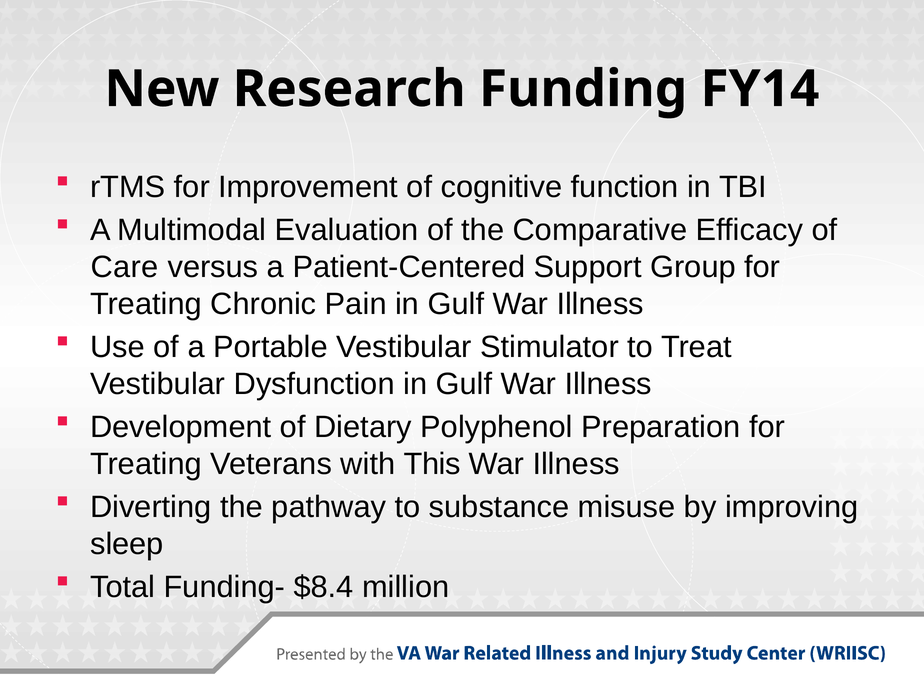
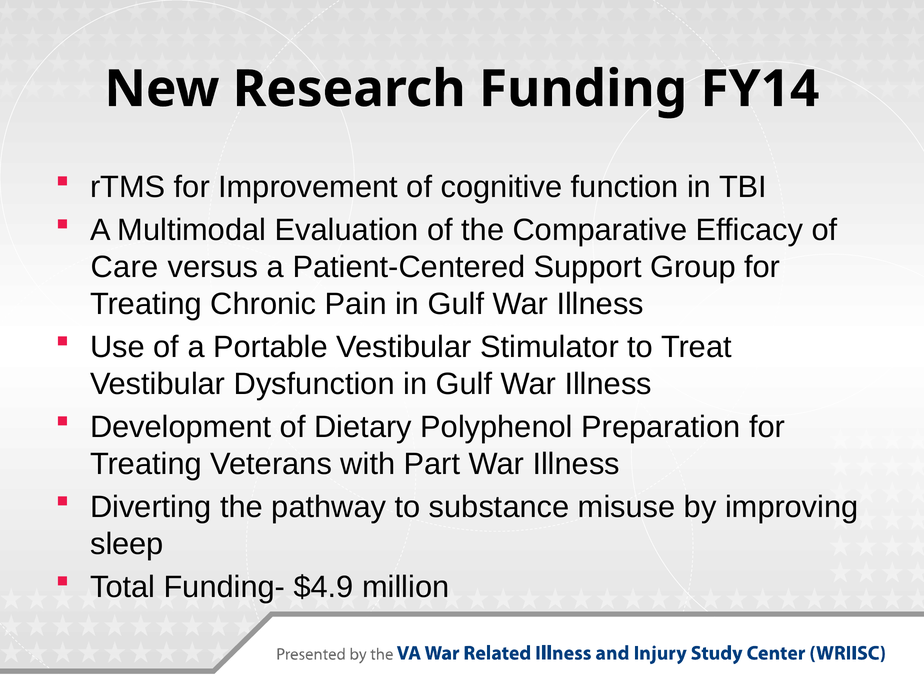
This: This -> Part
$8.4: $8.4 -> $4.9
